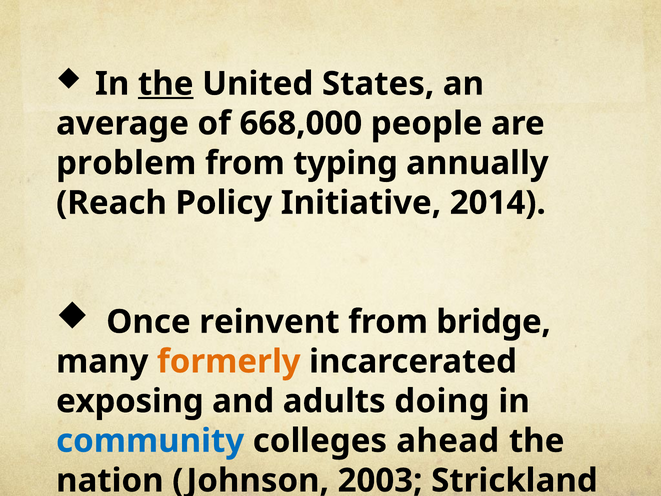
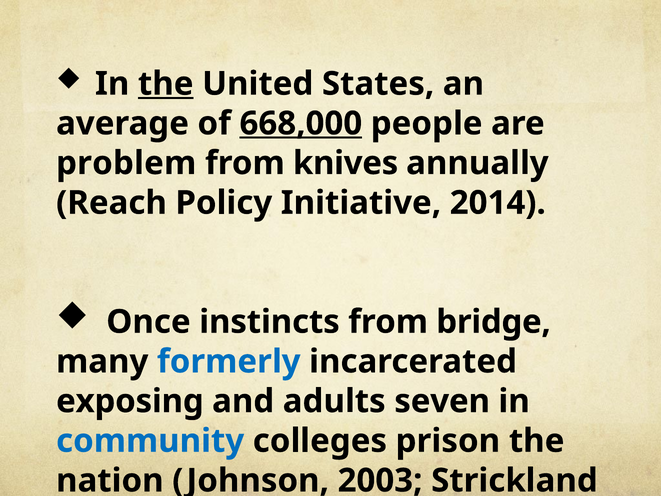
668,000 underline: none -> present
typing: typing -> knives
reinvent: reinvent -> instincts
formerly colour: orange -> blue
doing: doing -> seven
ahead: ahead -> prison
